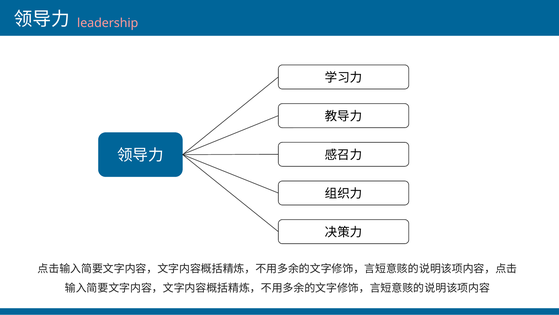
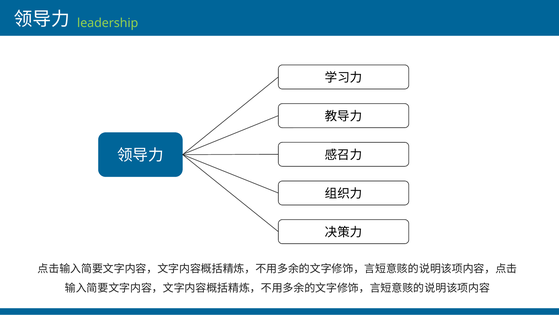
leadership colour: pink -> light green
